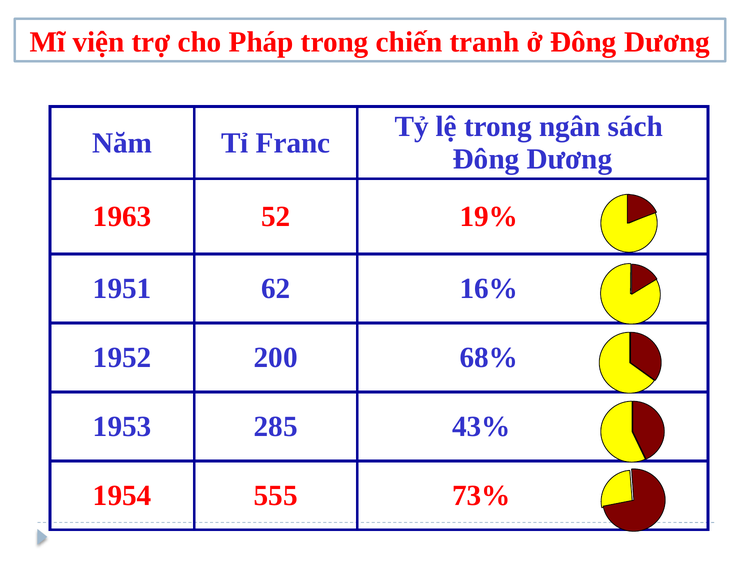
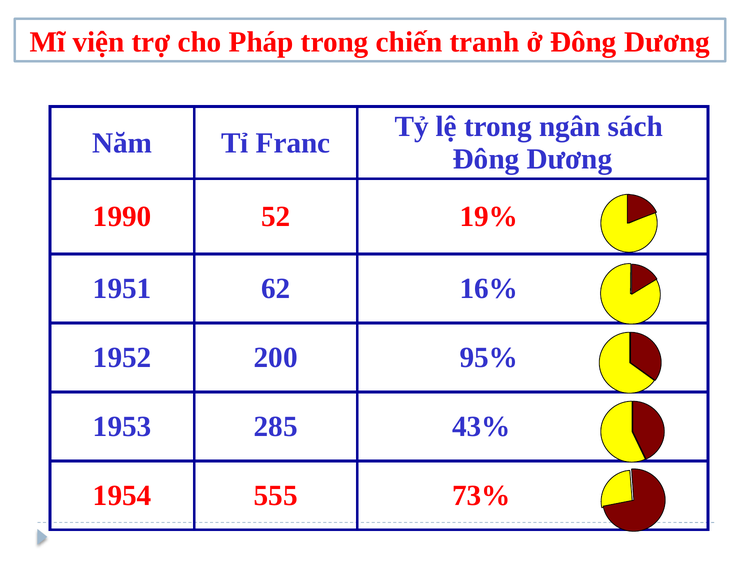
1963: 1963 -> 1990
68%: 68% -> 95%
